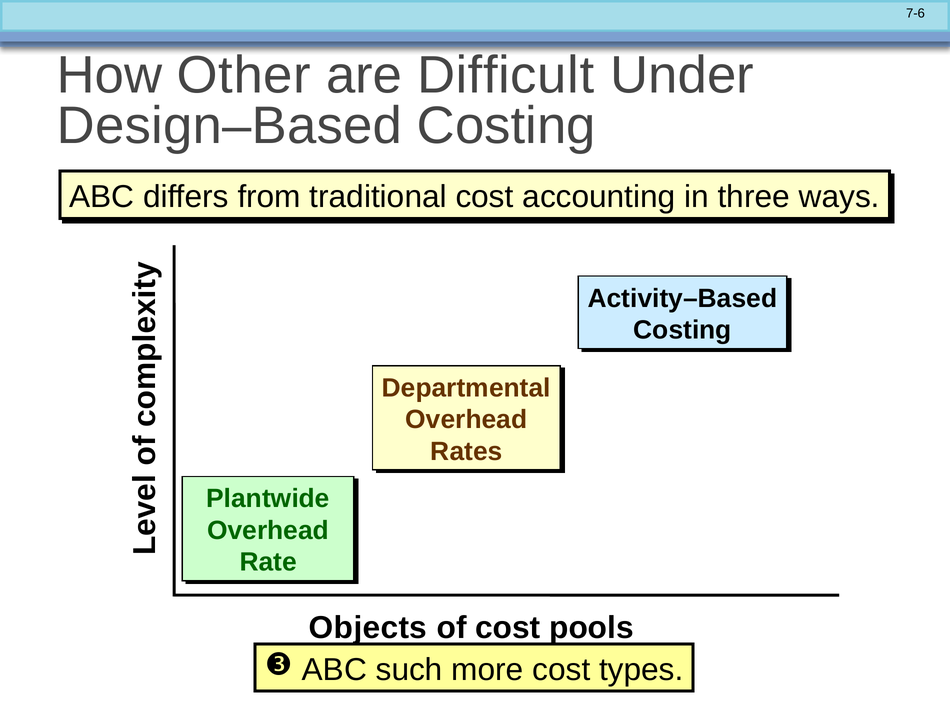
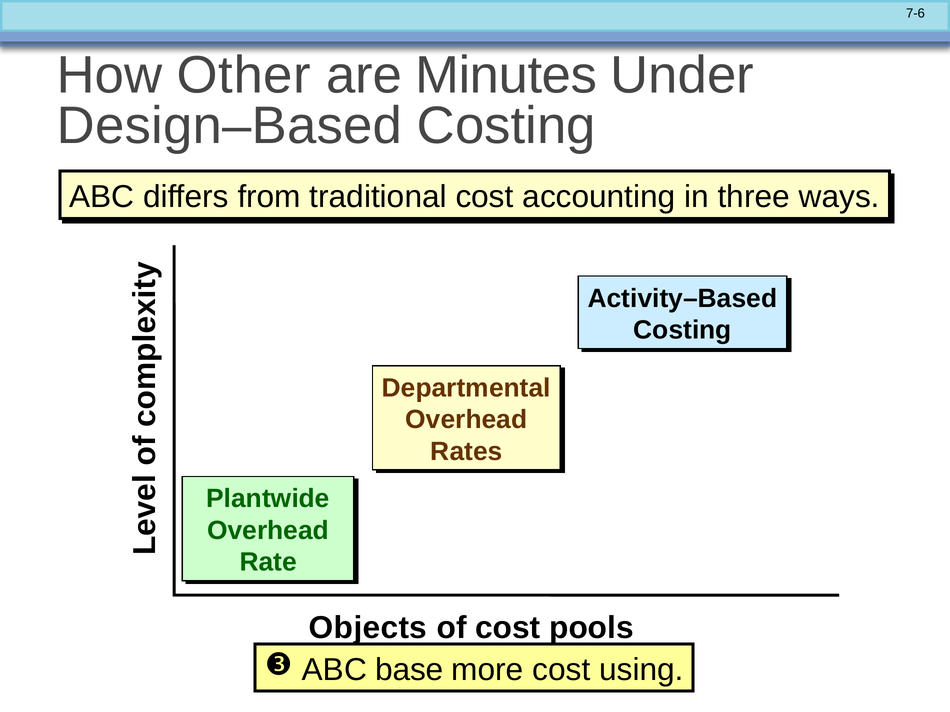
Difficult: Difficult -> Minutes
such: such -> base
types: types -> using
